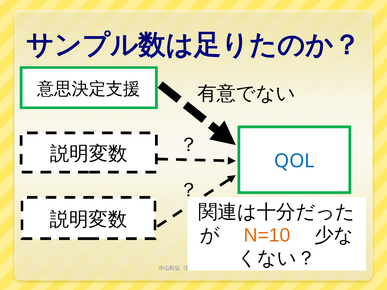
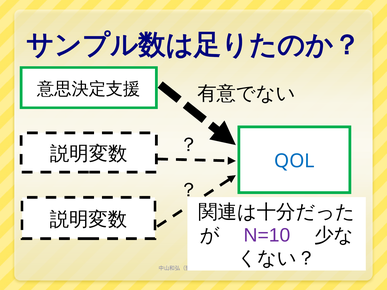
N=10 colour: orange -> purple
